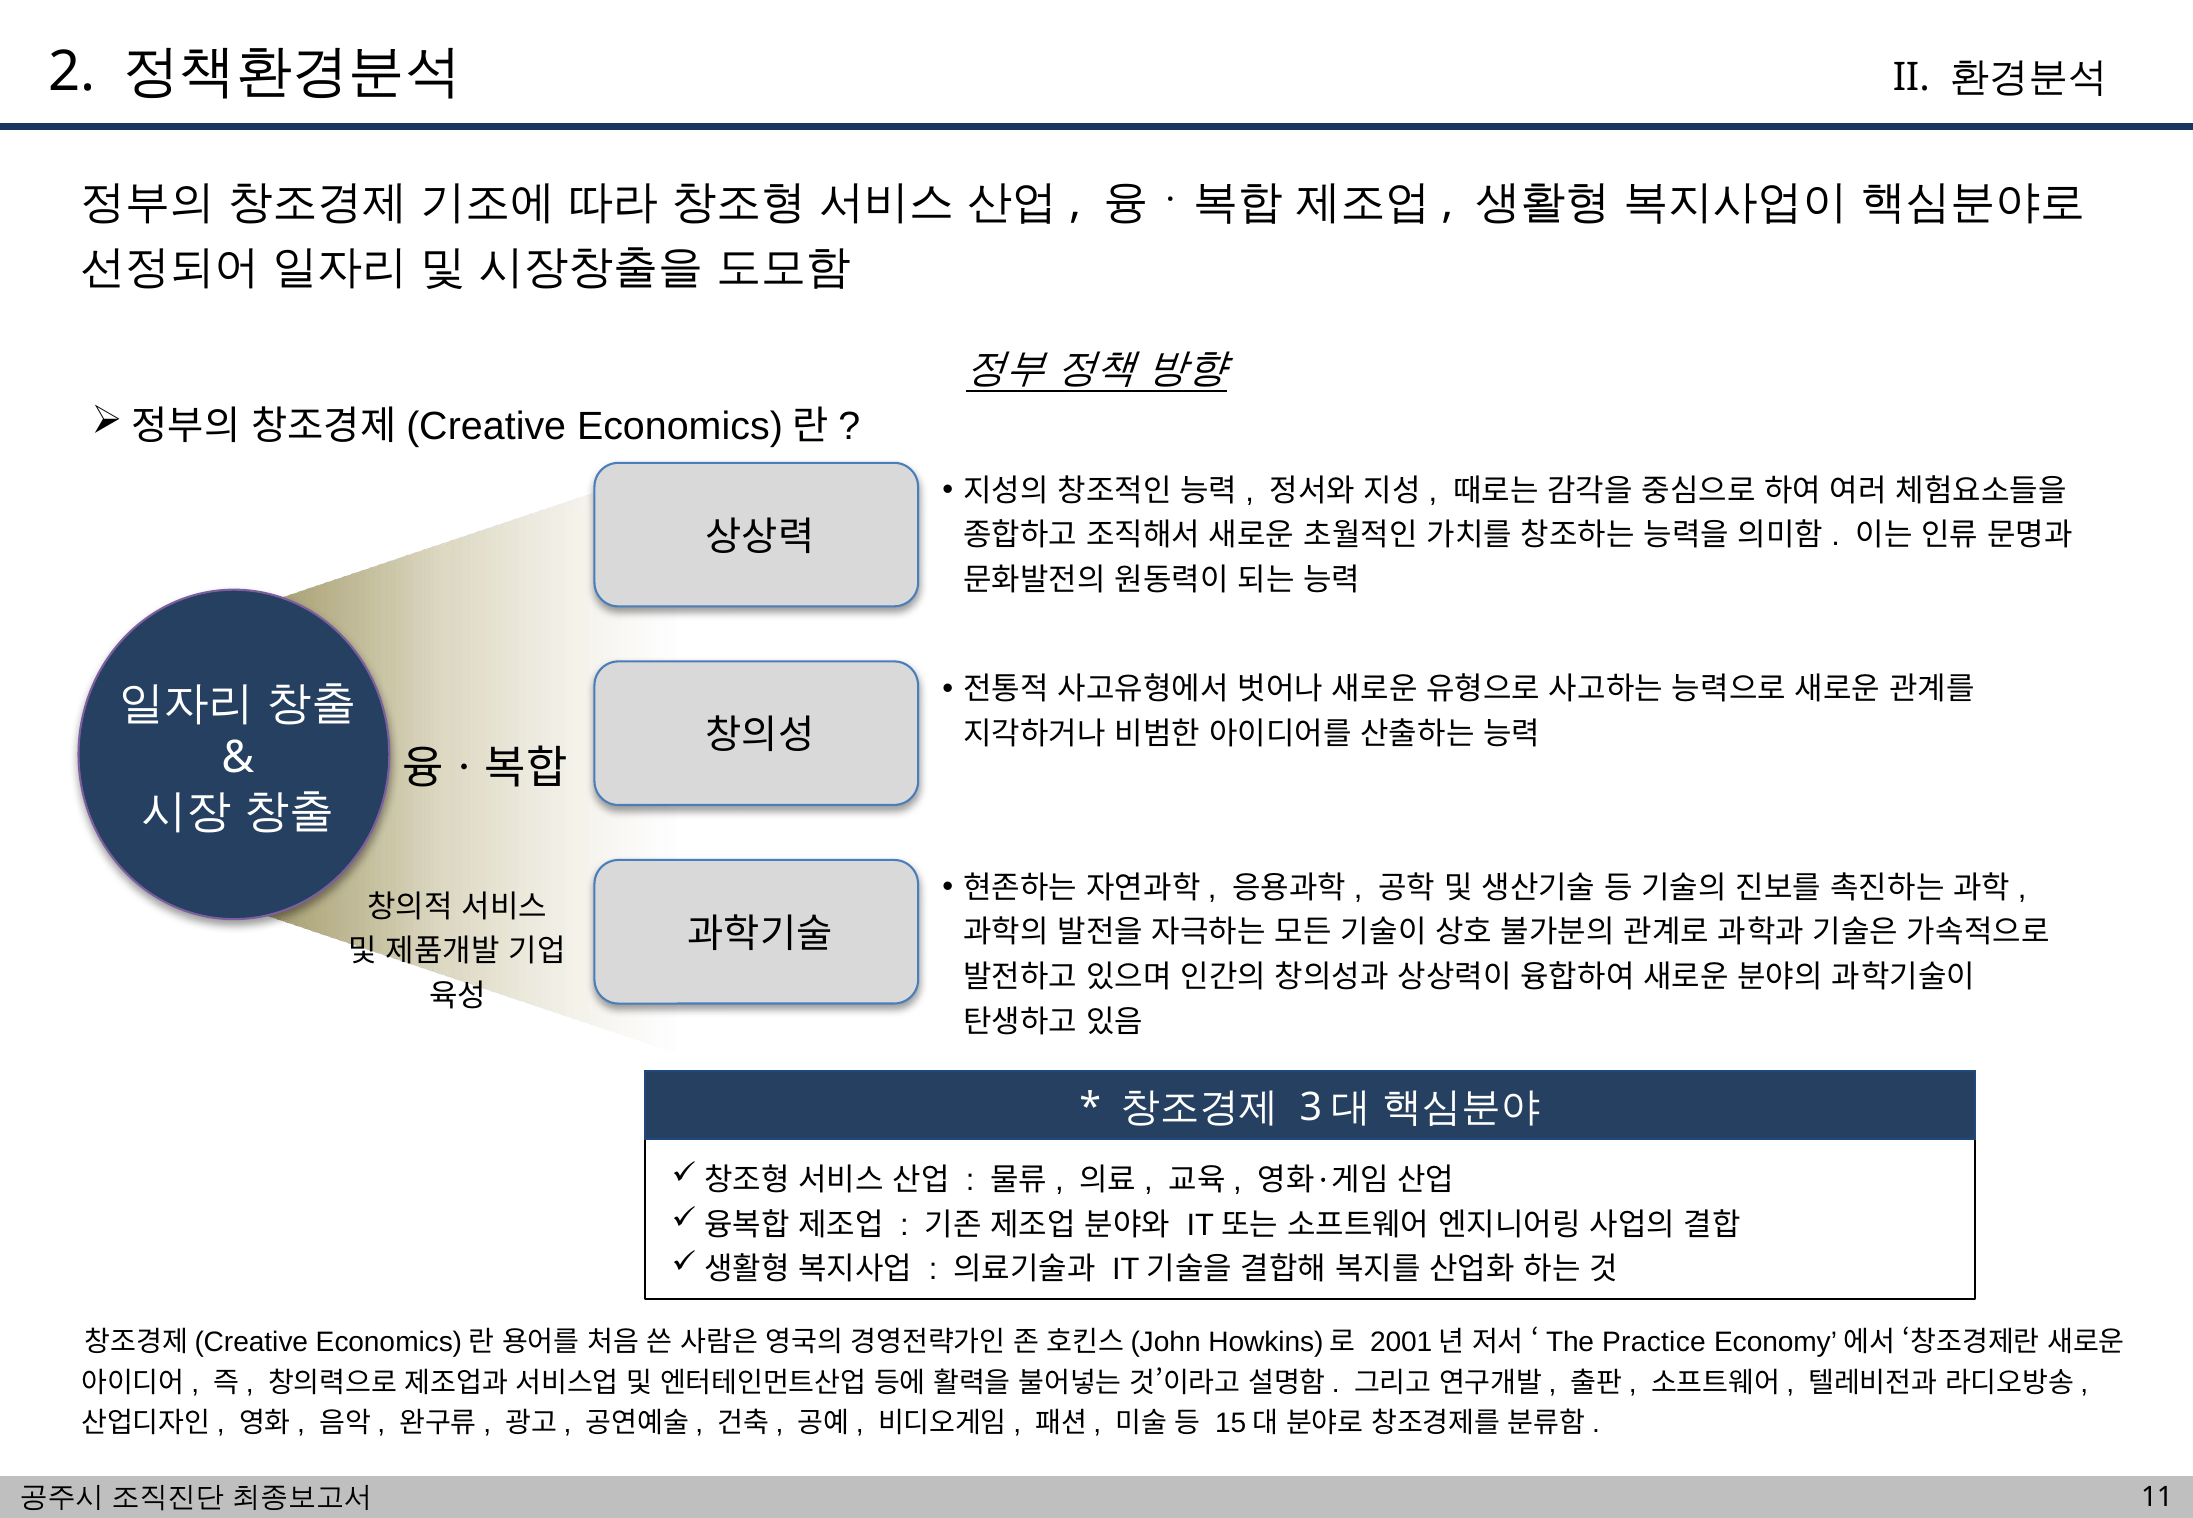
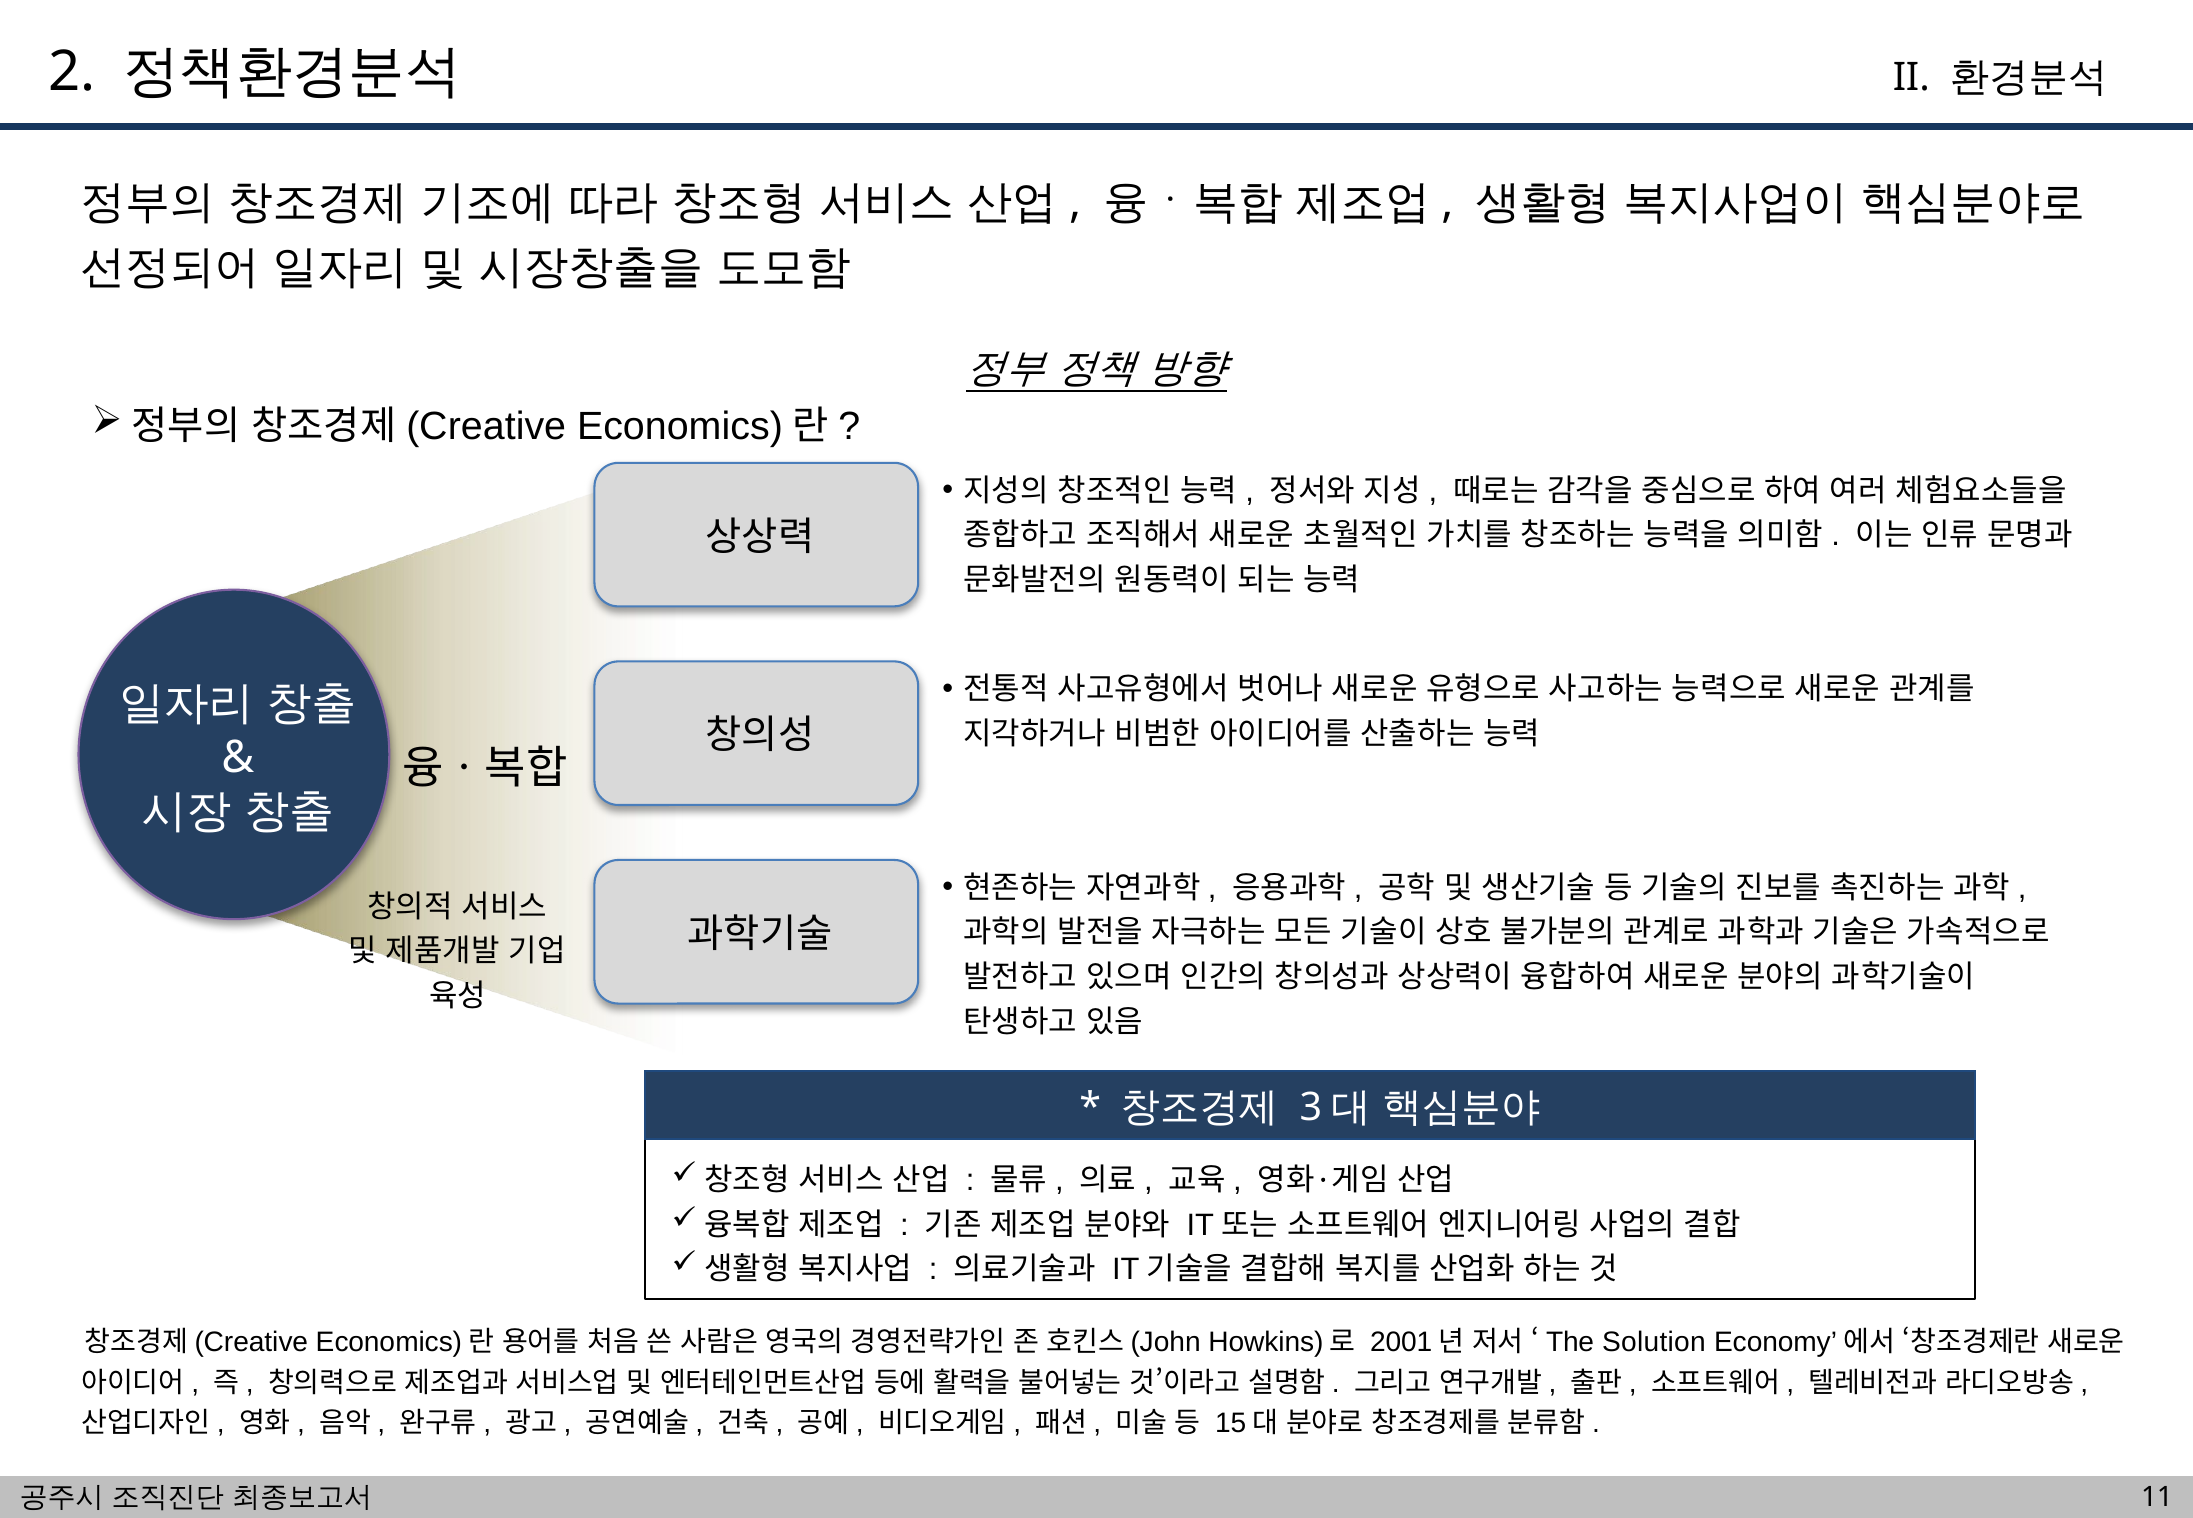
Practice: Practice -> Solution
